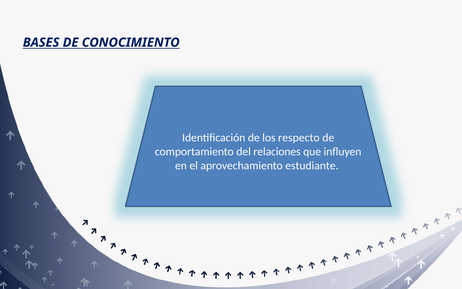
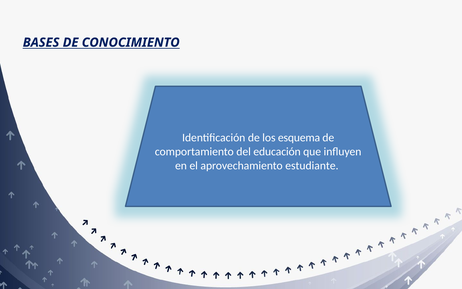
respecto: respecto -> esquema
relaciones: relaciones -> educación
